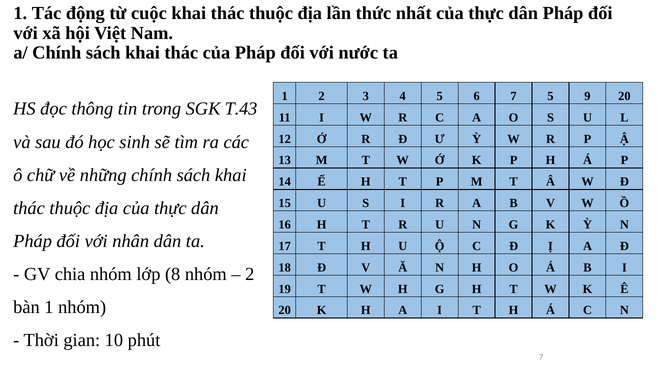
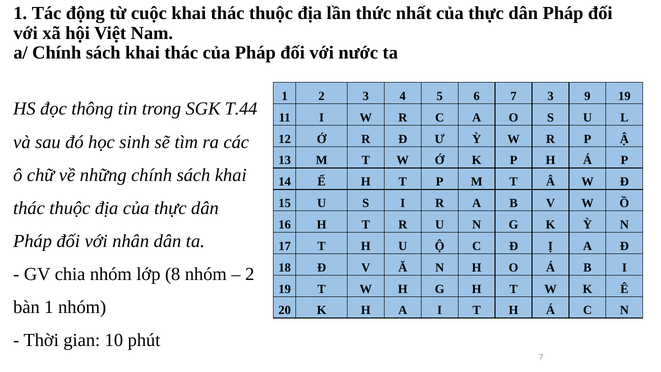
7 5: 5 -> 3
9 20: 20 -> 19
T.43: T.43 -> T.44
